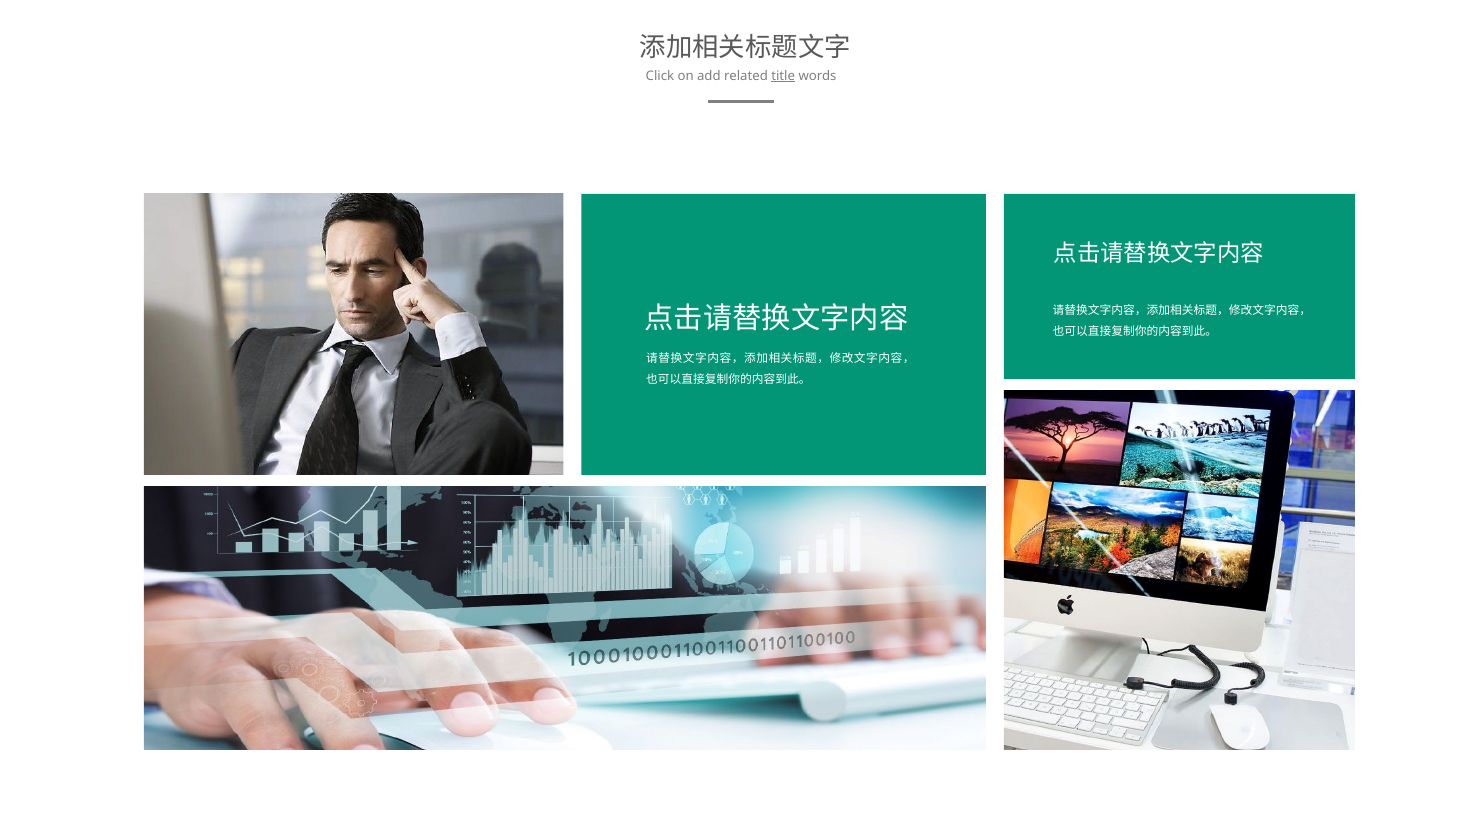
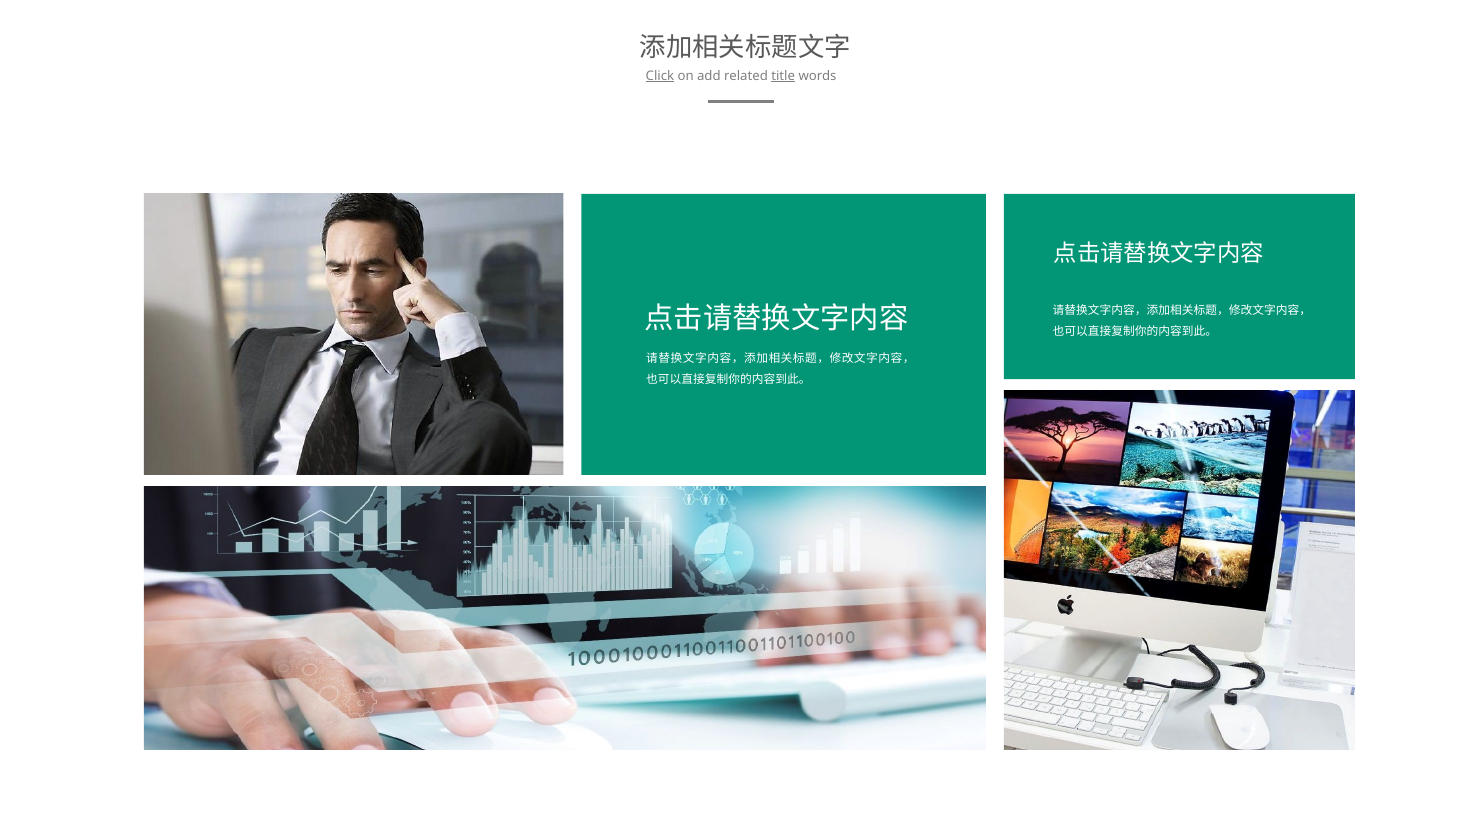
Click underline: none -> present
